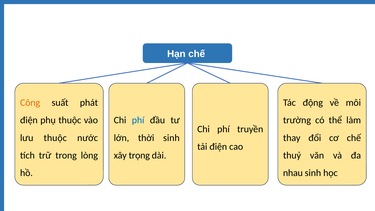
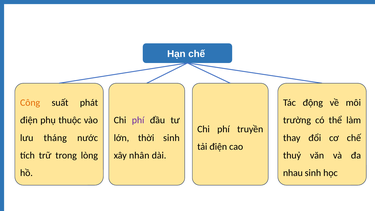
phí at (138, 120) colour: blue -> purple
lưu thuộc: thuộc -> tháng
trọng: trọng -> nhân
